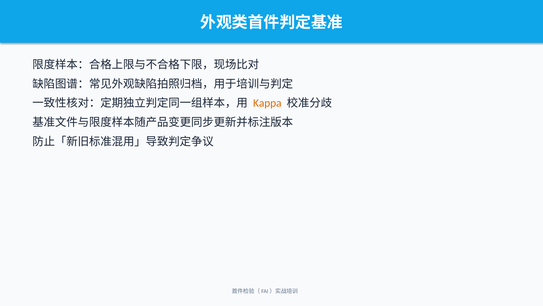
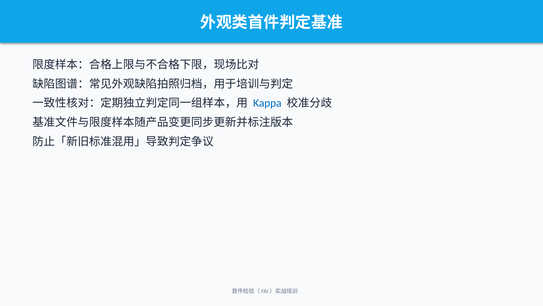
Kappa colour: orange -> blue
